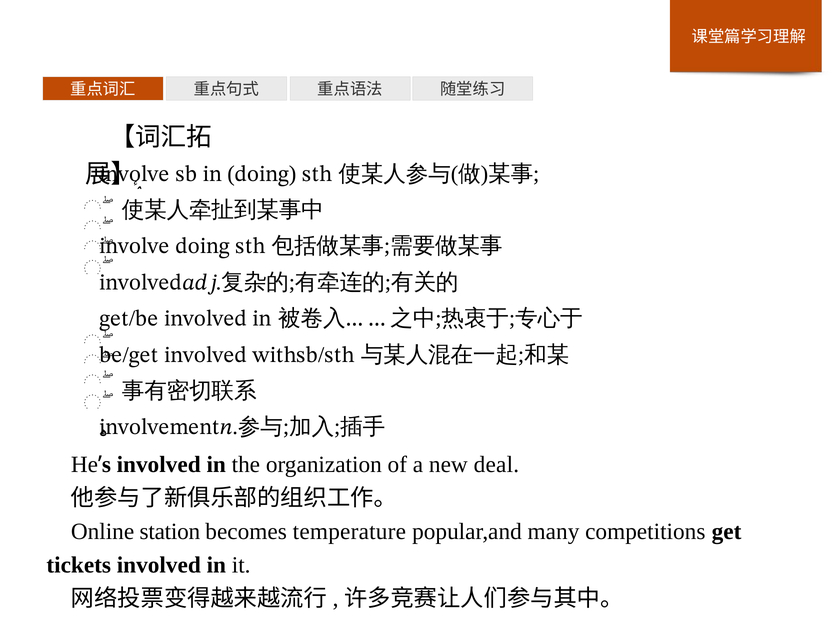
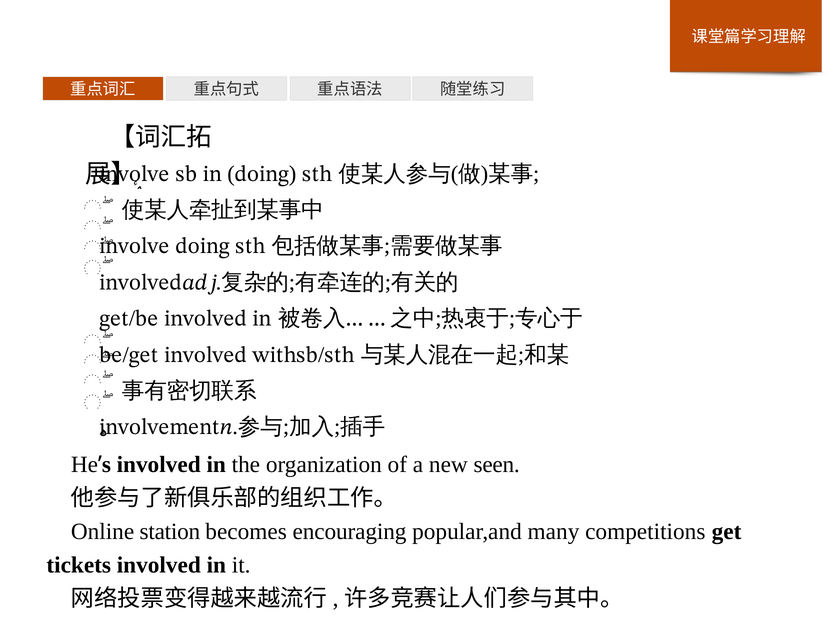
deal: deal -> seen
temperature: temperature -> encouraging
